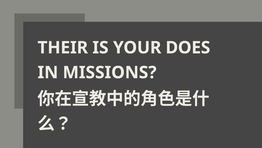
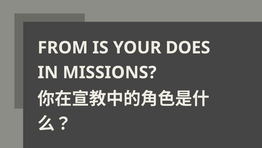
THEIR: THEIR -> FROM
